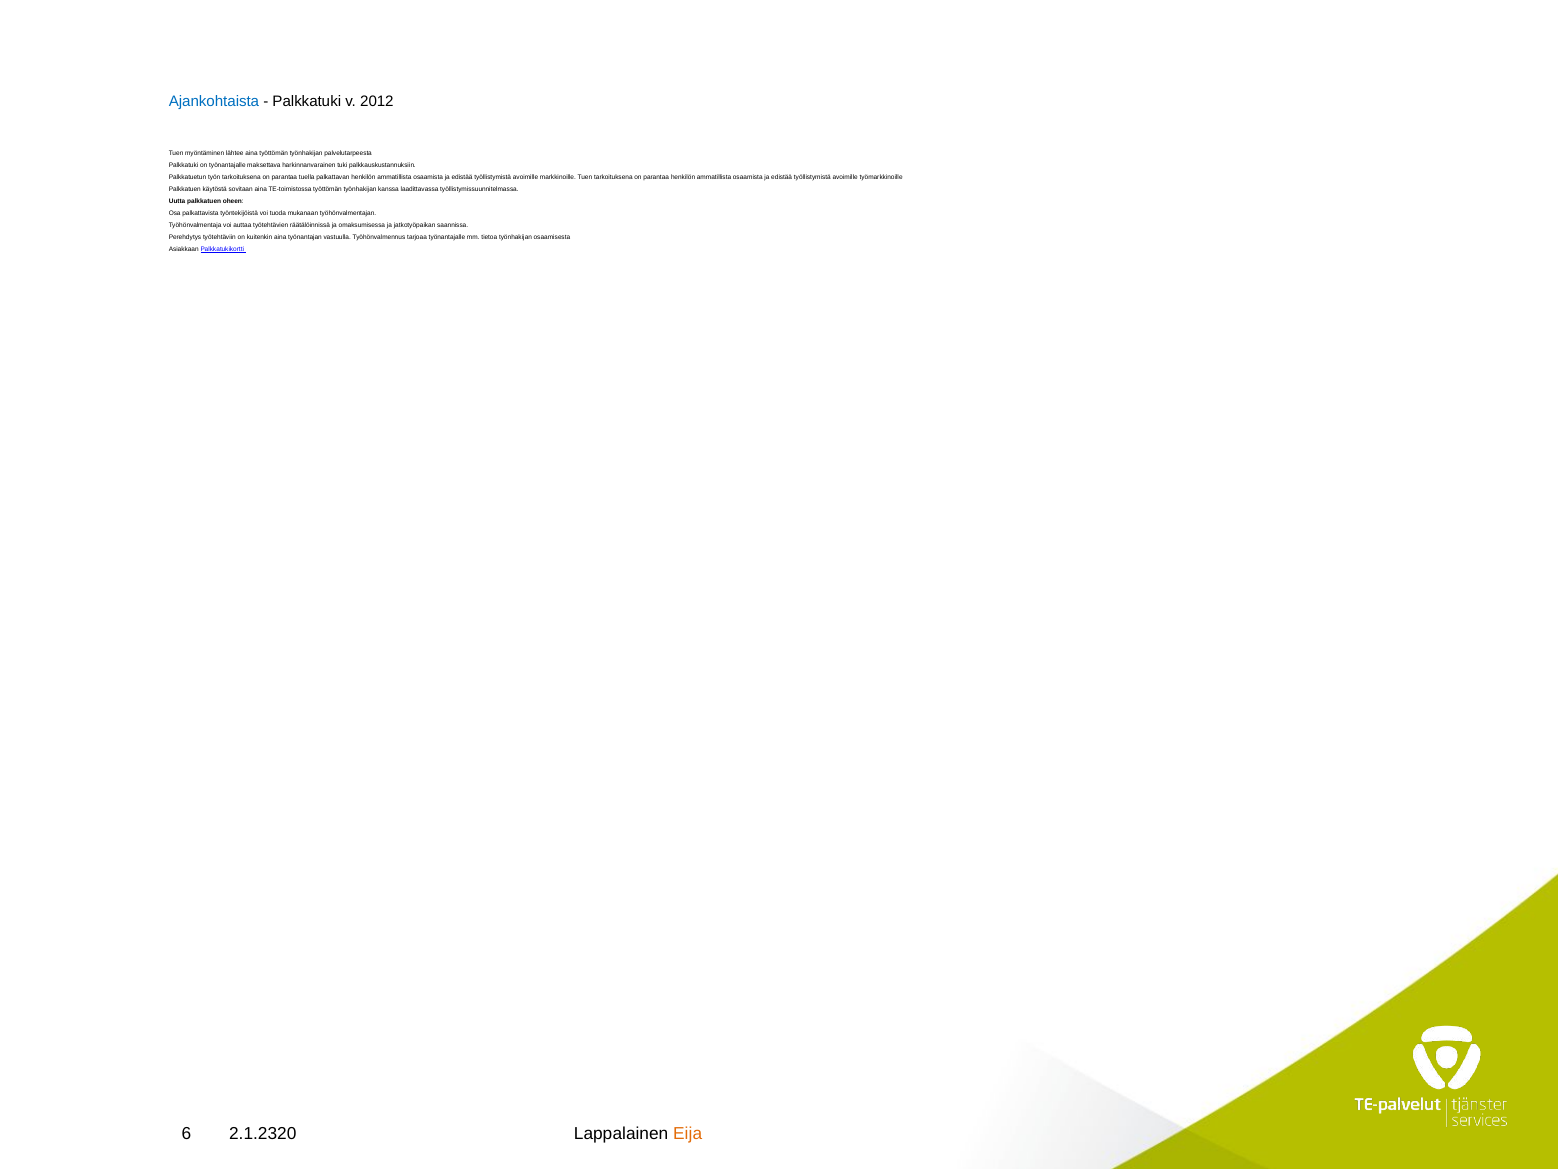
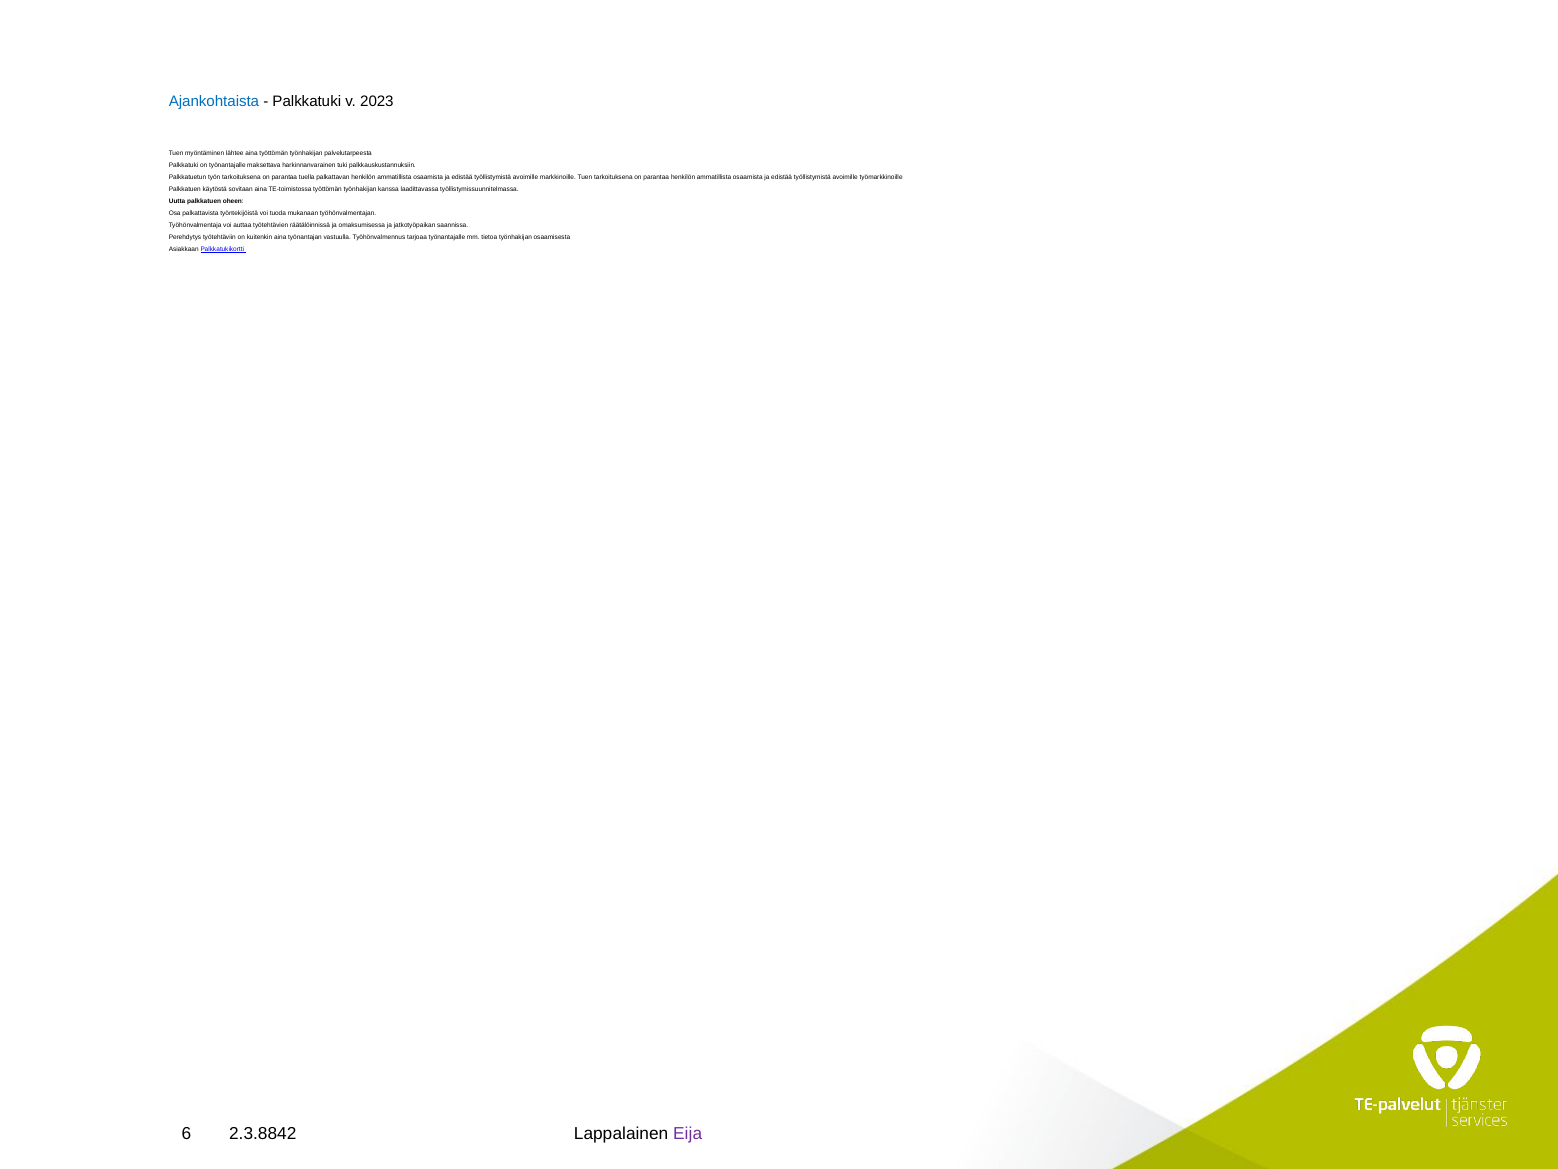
2012: 2012 -> 2023
2.1.2320: 2.1.2320 -> 2.3.8842
Eija colour: orange -> purple
